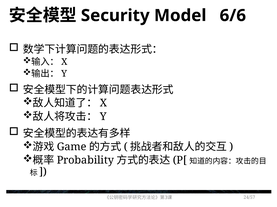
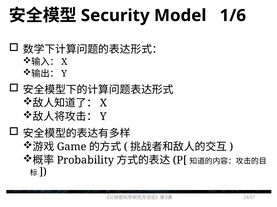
6/6: 6/6 -> 1/6
